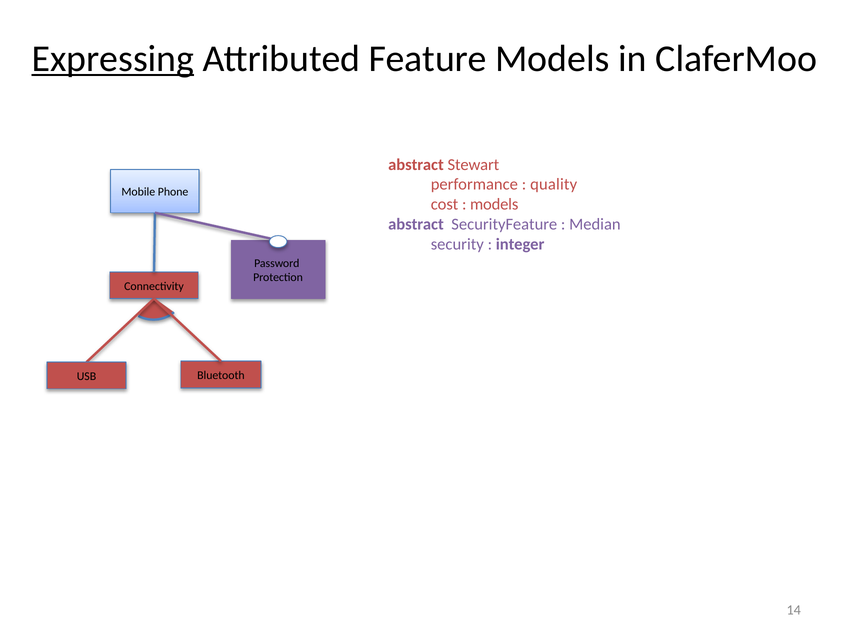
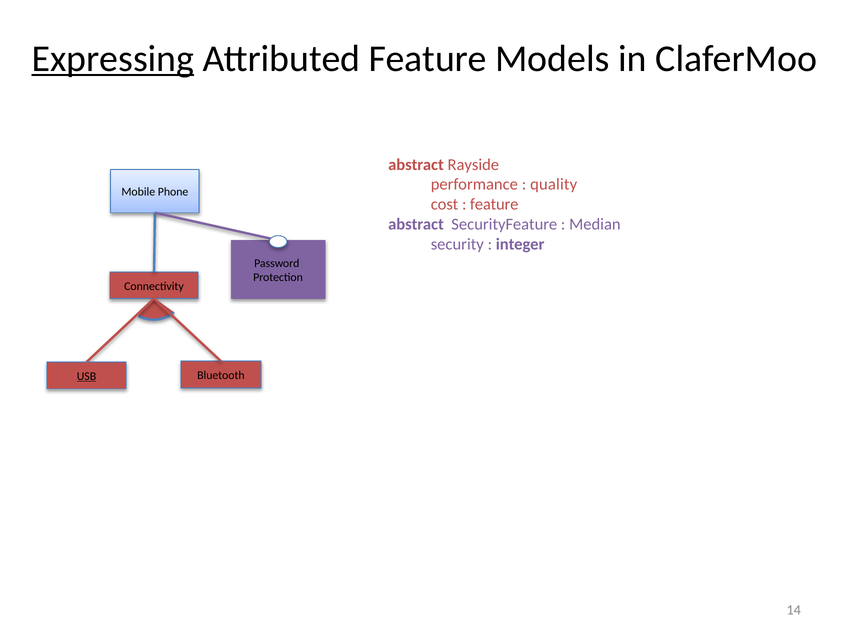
Stewart: Stewart -> Rayside
models at (494, 204): models -> feature
USB underline: none -> present
